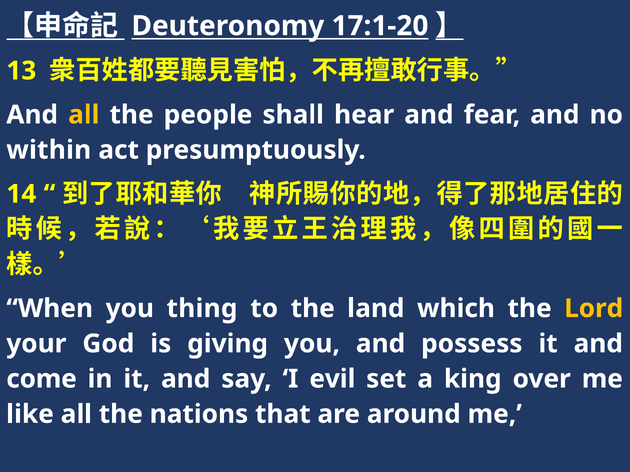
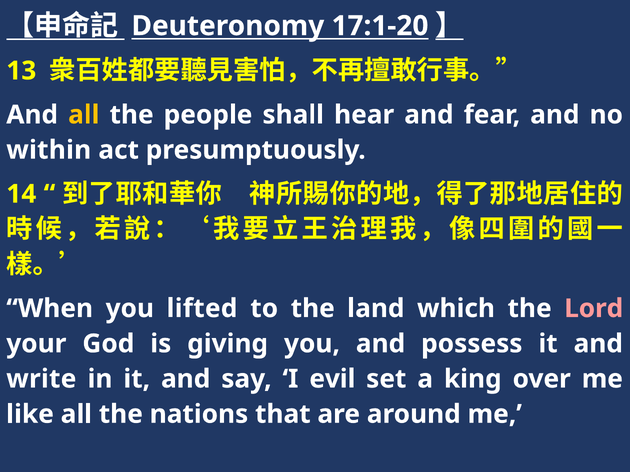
thing: thing -> lifted
Lord colour: yellow -> pink
come: come -> write
